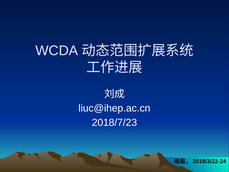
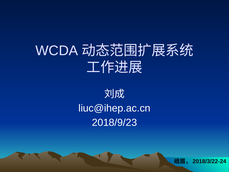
2018/7/23: 2018/7/23 -> 2018/9/23
